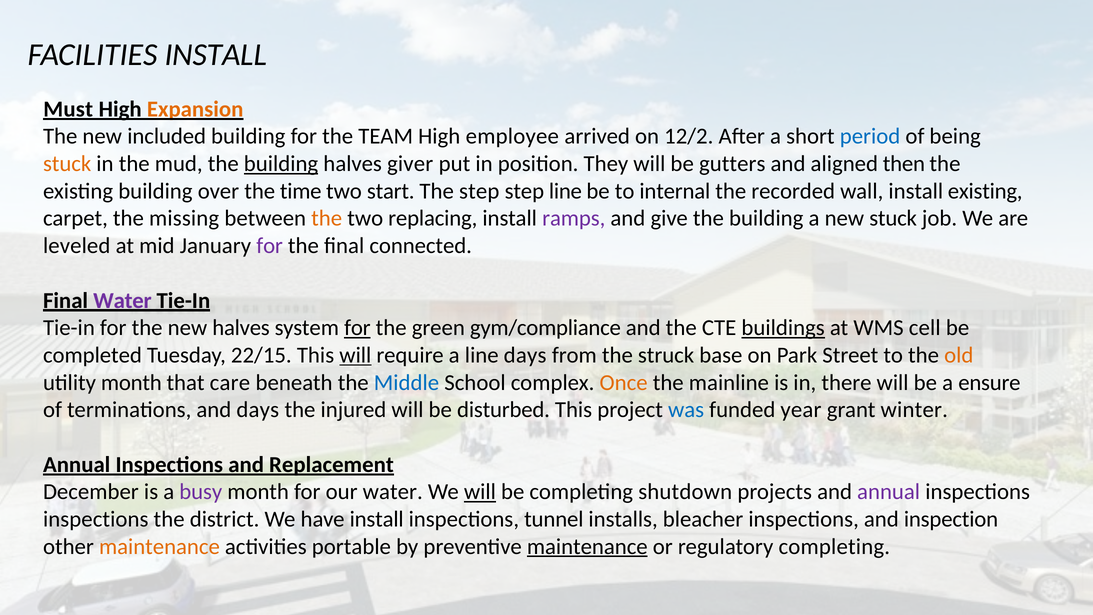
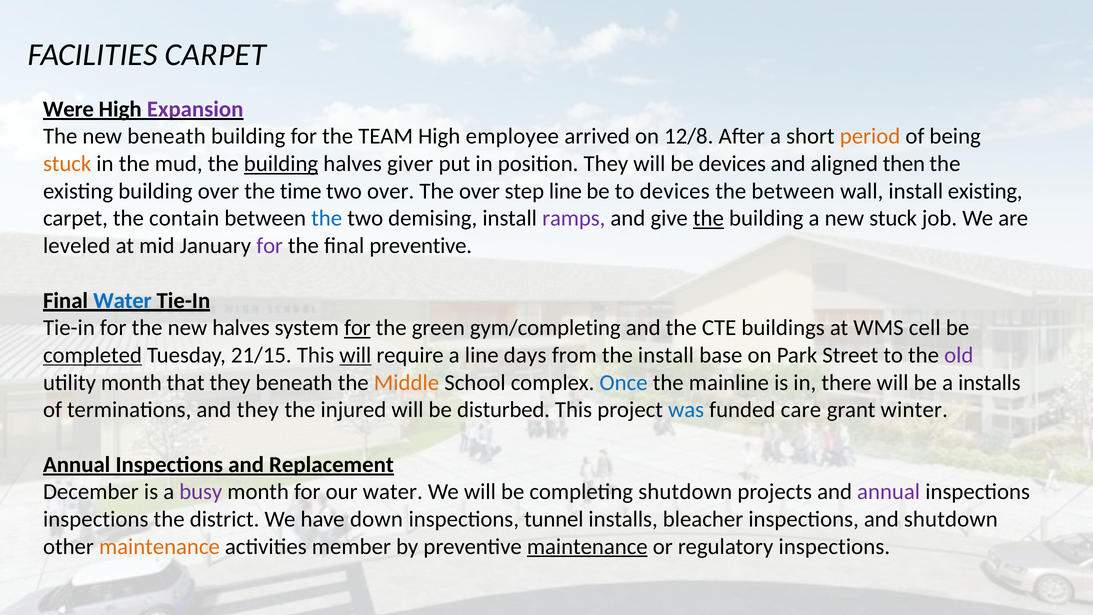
FACILITIES INSTALL: INSTALL -> CARPET
Must: Must -> Were
Expansion colour: orange -> purple
new included: included -> beneath
12/2: 12/2 -> 12/8
period colour: blue -> orange
be gutters: gutters -> devices
two start: start -> over
The step: step -> over
to internal: internal -> devices
the recorded: recorded -> between
missing: missing -> contain
the at (327, 218) colour: orange -> blue
replacing: replacing -> demising
the at (708, 218) underline: none -> present
final connected: connected -> preventive
Water at (122, 300) colour: purple -> blue
gym/compliance: gym/compliance -> gym/completing
buildings underline: present -> none
completed underline: none -> present
22/15: 22/15 -> 21/15
the struck: struck -> install
old colour: orange -> purple
that care: care -> they
Middle colour: blue -> orange
Once colour: orange -> blue
a ensure: ensure -> installs
and days: days -> they
year: year -> care
will at (480, 492) underline: present -> none
have install: install -> down
and inspection: inspection -> shutdown
portable: portable -> member
regulatory completing: completing -> inspections
